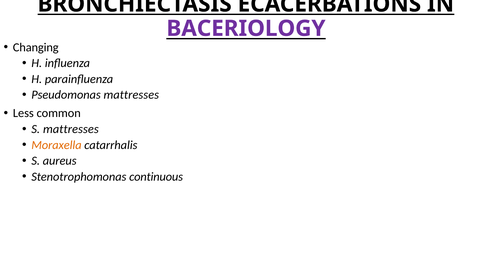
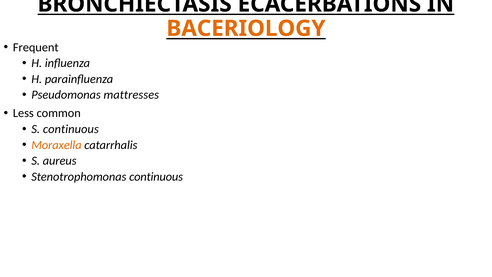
BACERIOLOGY colour: purple -> orange
Changing: Changing -> Frequent
S mattresses: mattresses -> continuous
